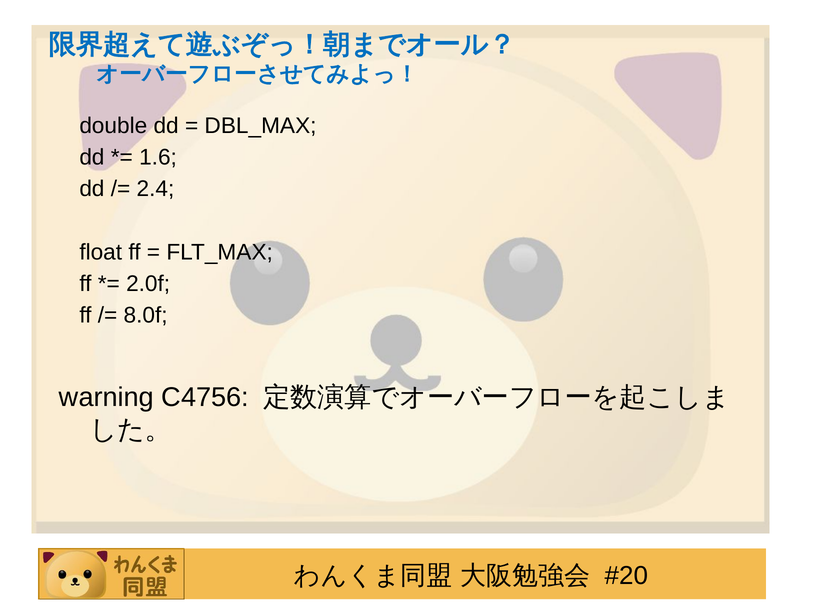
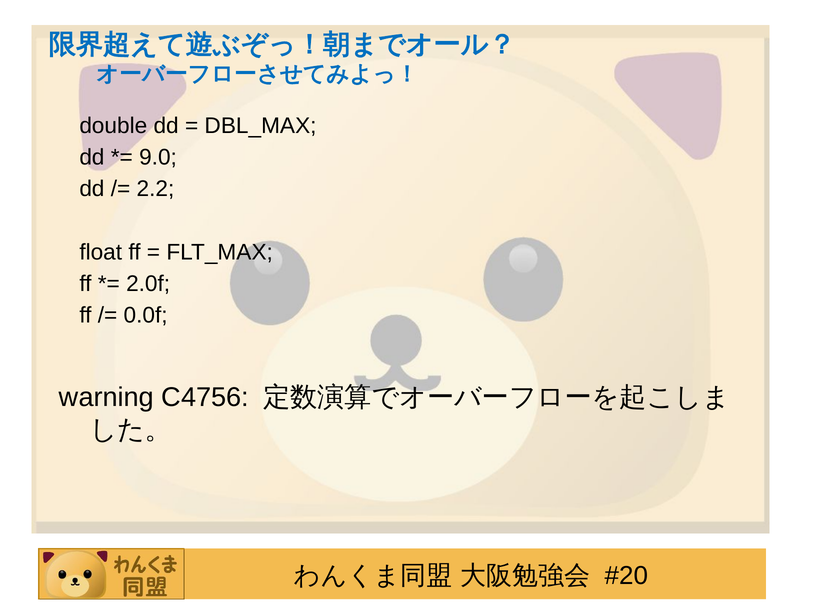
1.6: 1.6 -> 9.0
2.4: 2.4 -> 2.2
8.0f: 8.0f -> 0.0f
